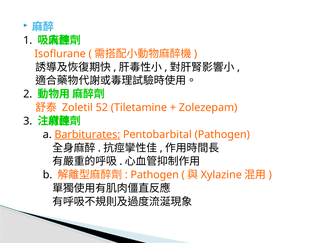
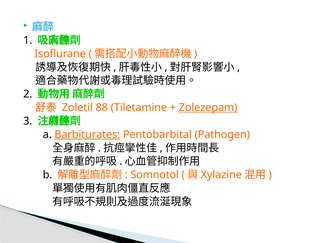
52: 52 -> 88
Zolezepam underline: none -> present
Pathogen at (155, 174): Pathogen -> Somnotol
